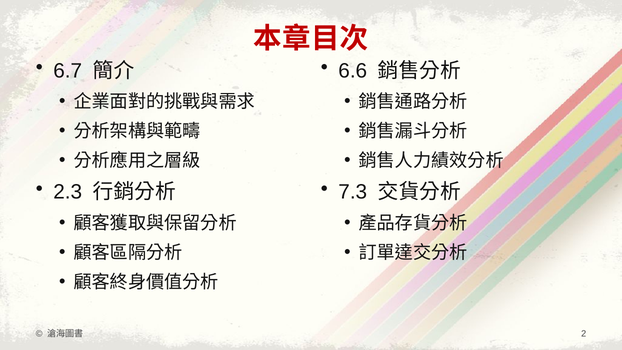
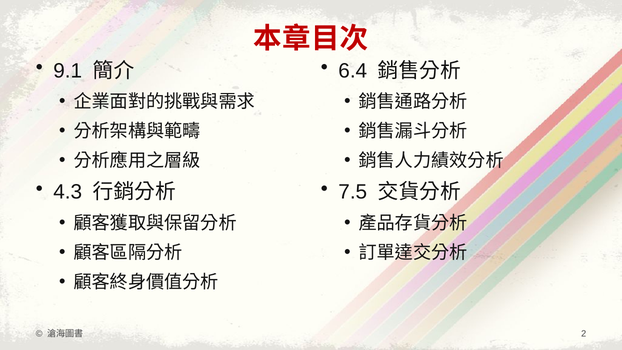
6.7: 6.7 -> 9.1
6.6: 6.6 -> 6.4
2.3: 2.3 -> 4.3
7.3: 7.3 -> 7.5
